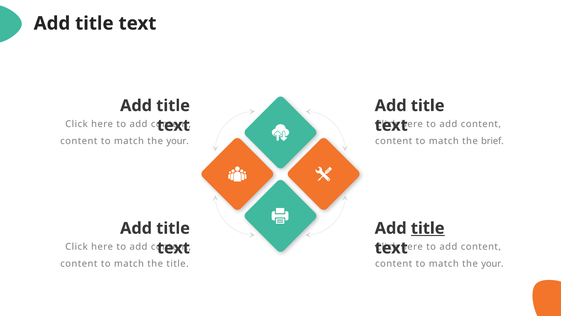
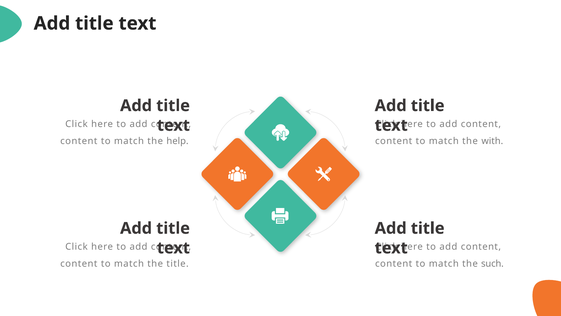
your at (178, 141): your -> help
brief: brief -> with
title at (428, 228) underline: present -> none
your at (492, 263): your -> such
